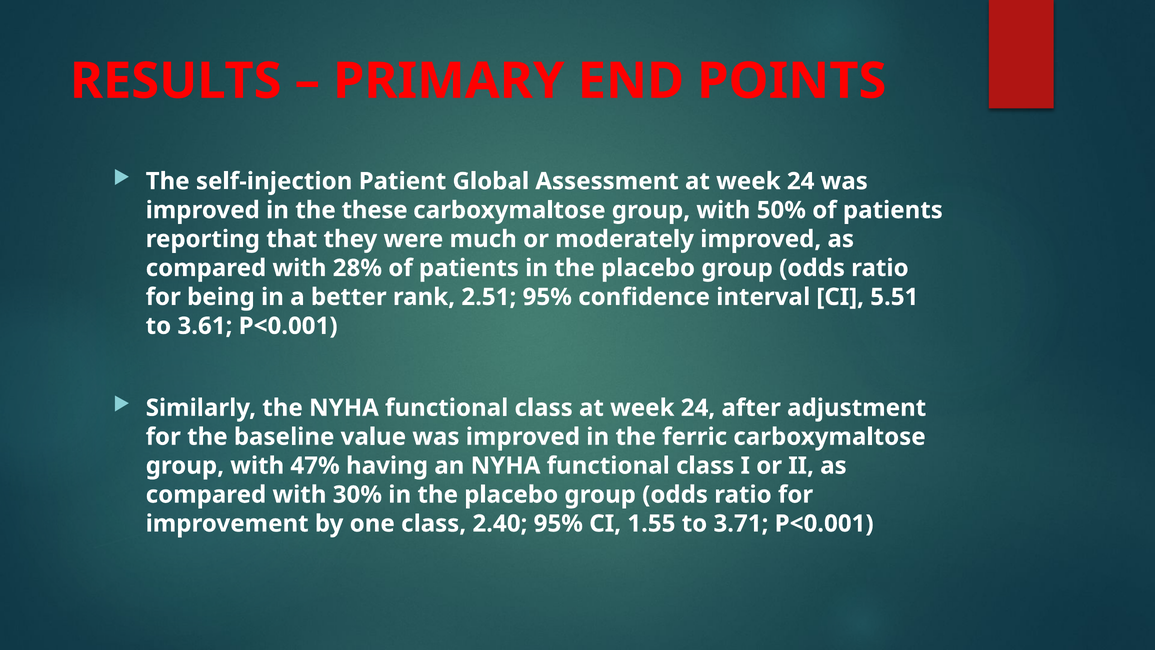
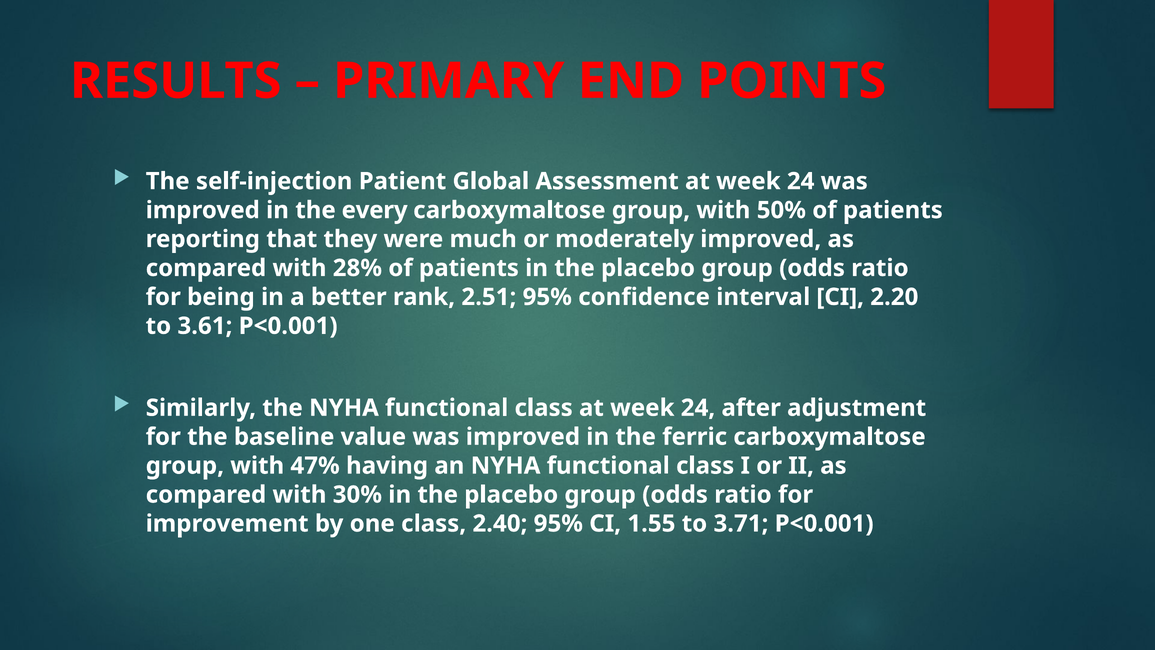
these: these -> every
5.51: 5.51 -> 2.20
